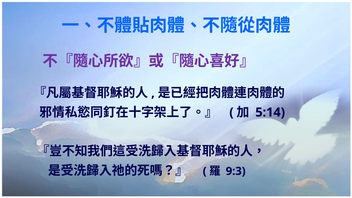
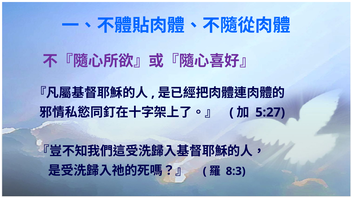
5:14: 5:14 -> 5:27
9:3: 9:3 -> 8:3
